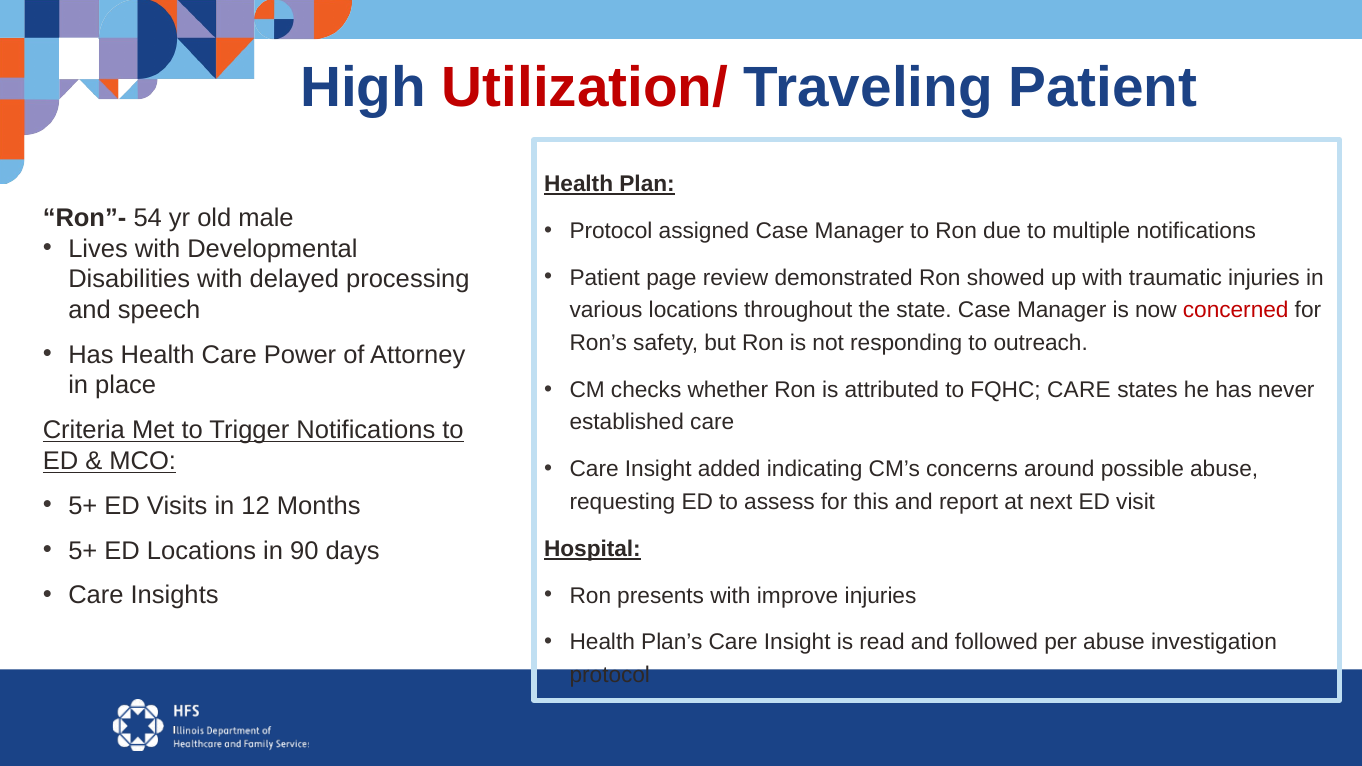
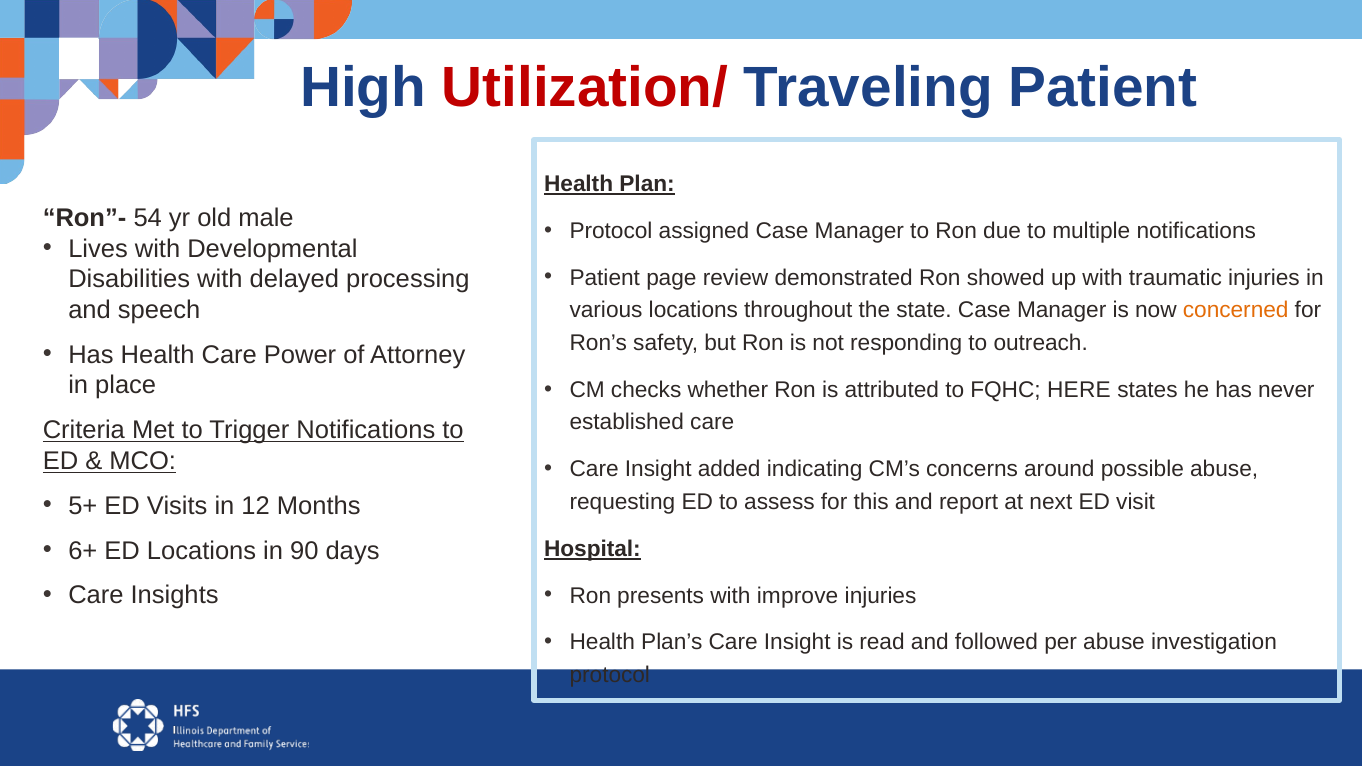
concerned colour: red -> orange
FQHC CARE: CARE -> HERE
5+ at (83, 551): 5+ -> 6+
